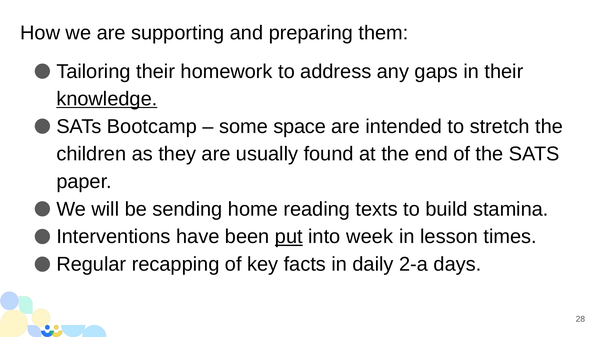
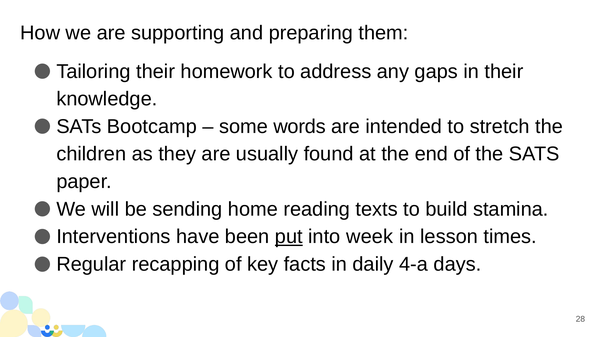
knowledge underline: present -> none
space: space -> words
2-a: 2-a -> 4-a
